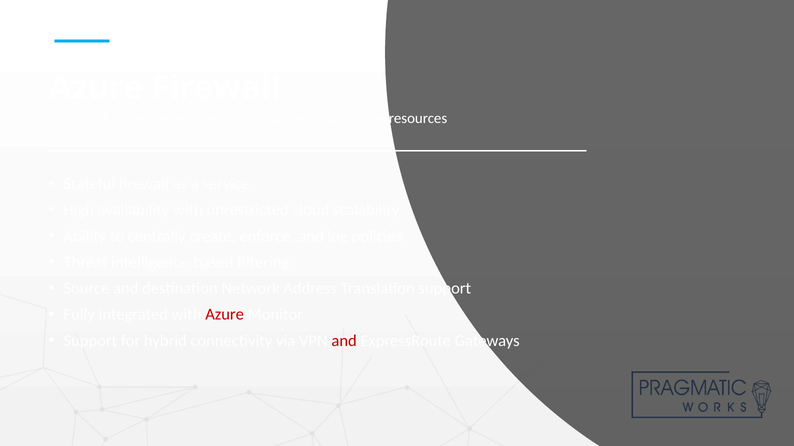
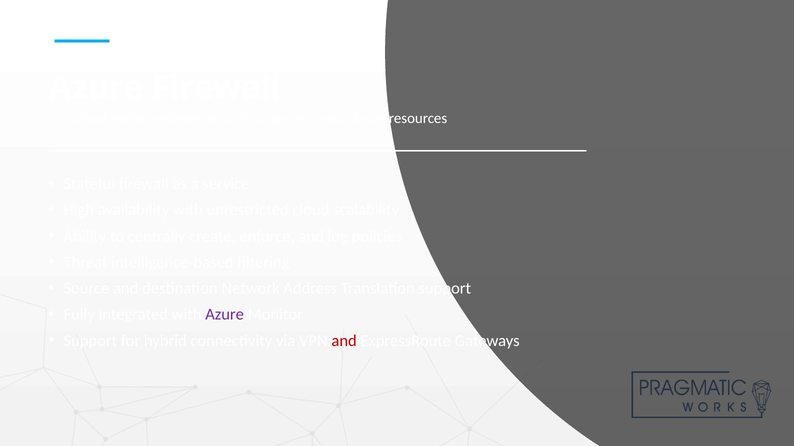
Azure at (225, 315) colour: red -> purple
